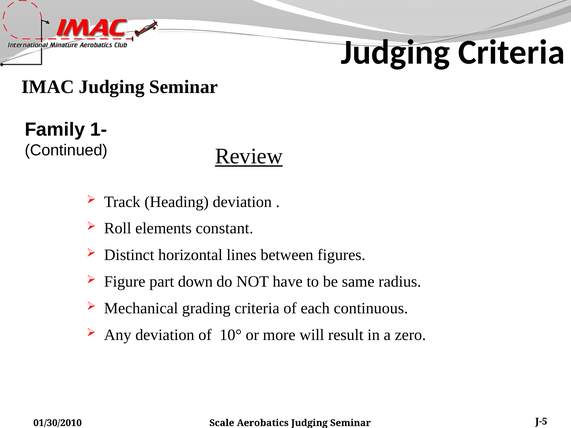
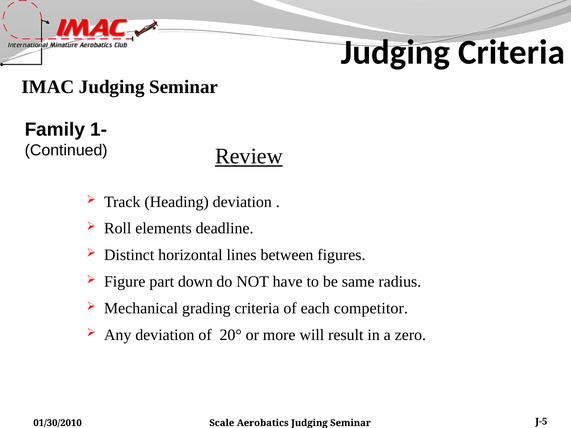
constant: constant -> deadline
continuous: continuous -> competitor
10°: 10° -> 20°
